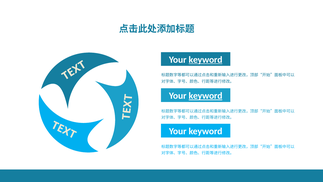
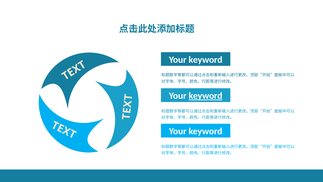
keyword at (206, 60) underline: present -> none
